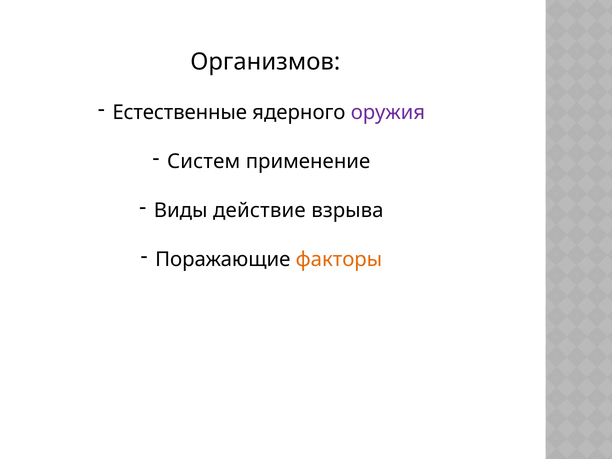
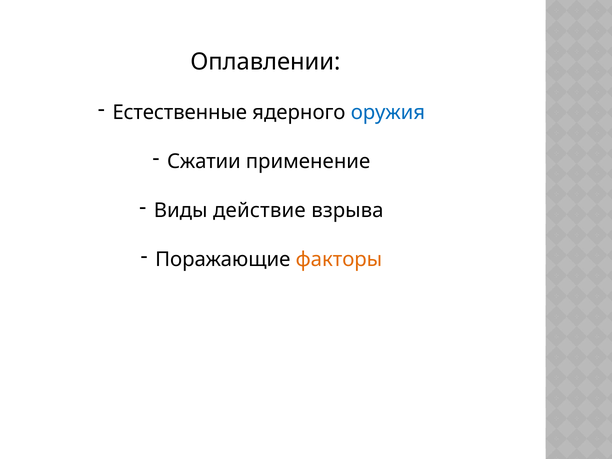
Организмов: Организмов -> Оплавлении
оружия colour: purple -> blue
Систем: Систем -> Сжатии
